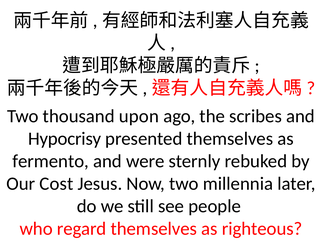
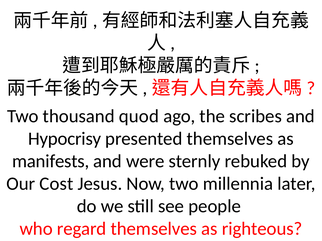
upon: upon -> quod
fermento: fermento -> manifests
